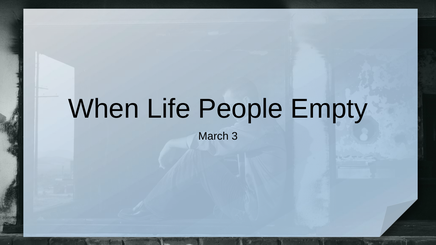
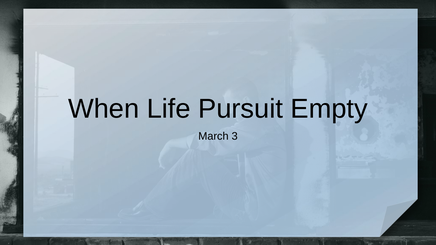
People: People -> Pursuit
